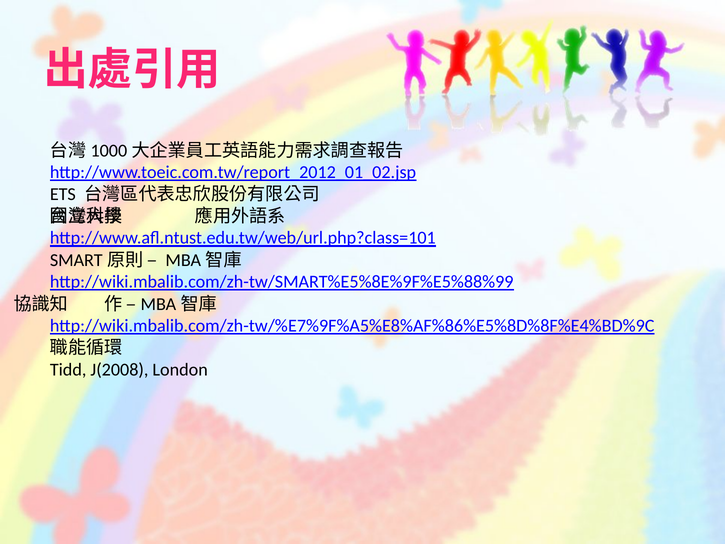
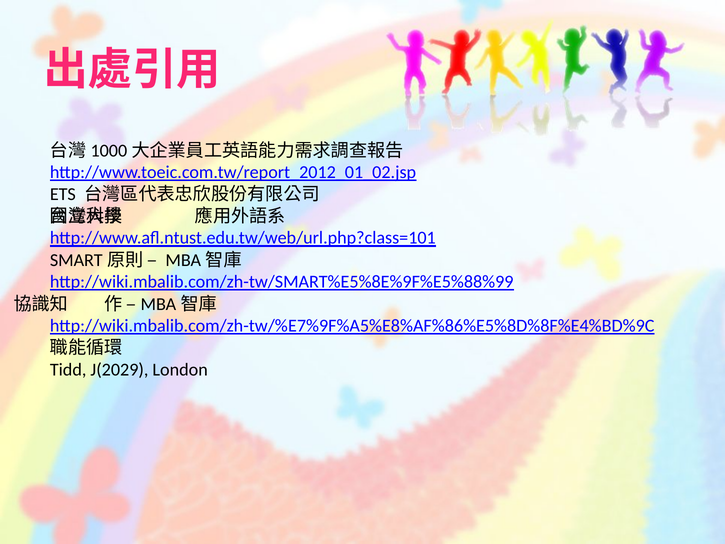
J(2008: J(2008 -> J(2029
